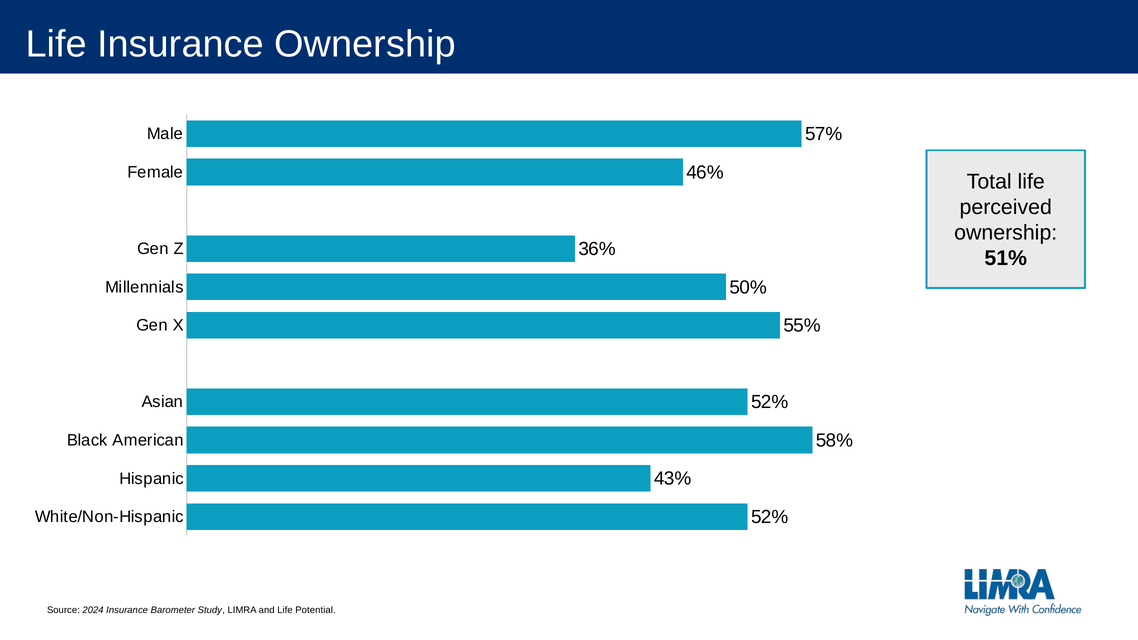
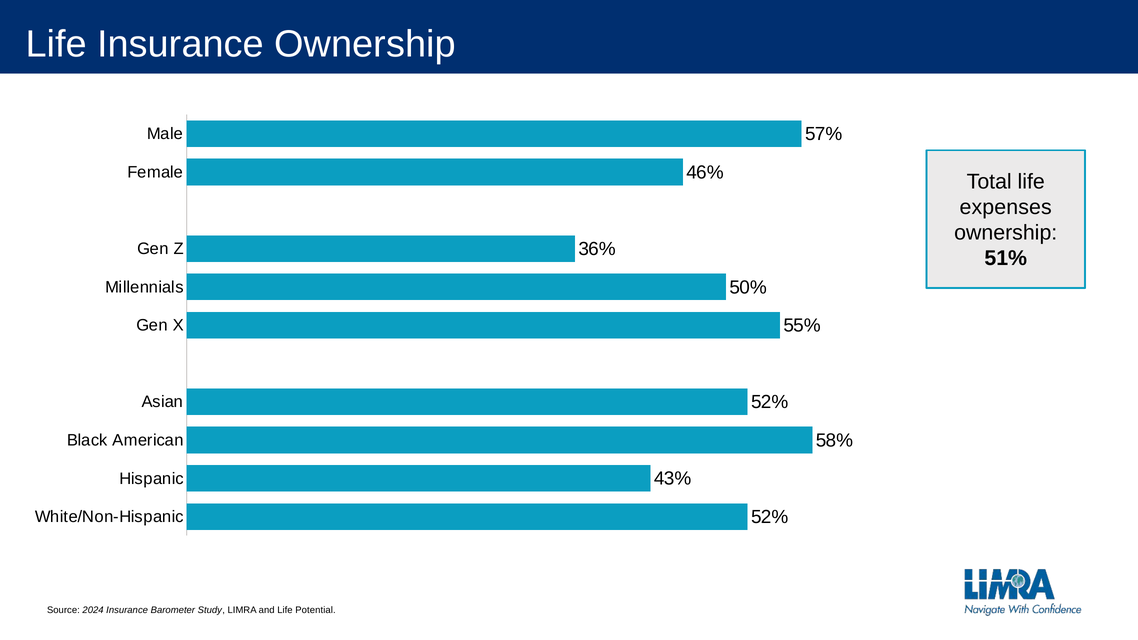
perceived: perceived -> expenses
